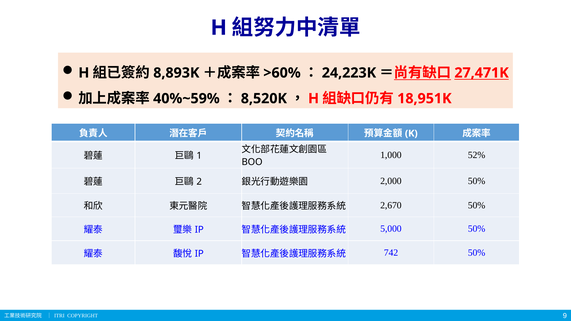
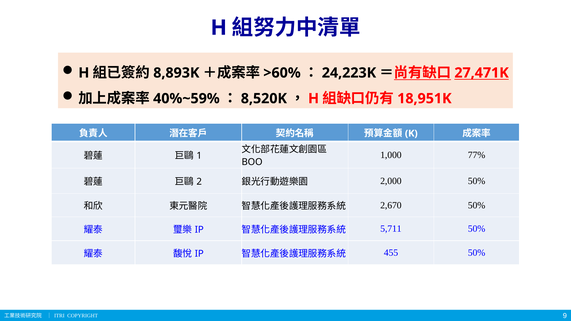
52%: 52% -> 77%
5,000: 5,000 -> 5,711
742: 742 -> 455
